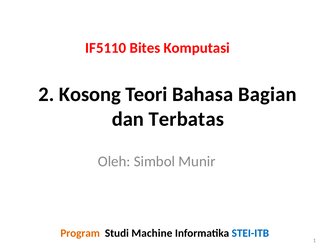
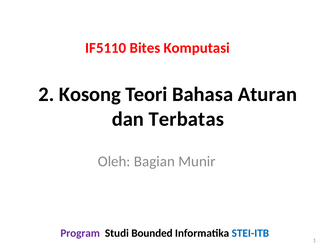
Bagian: Bagian -> Aturan
Simbol: Simbol -> Bagian
Program colour: orange -> purple
Machine: Machine -> Bounded
